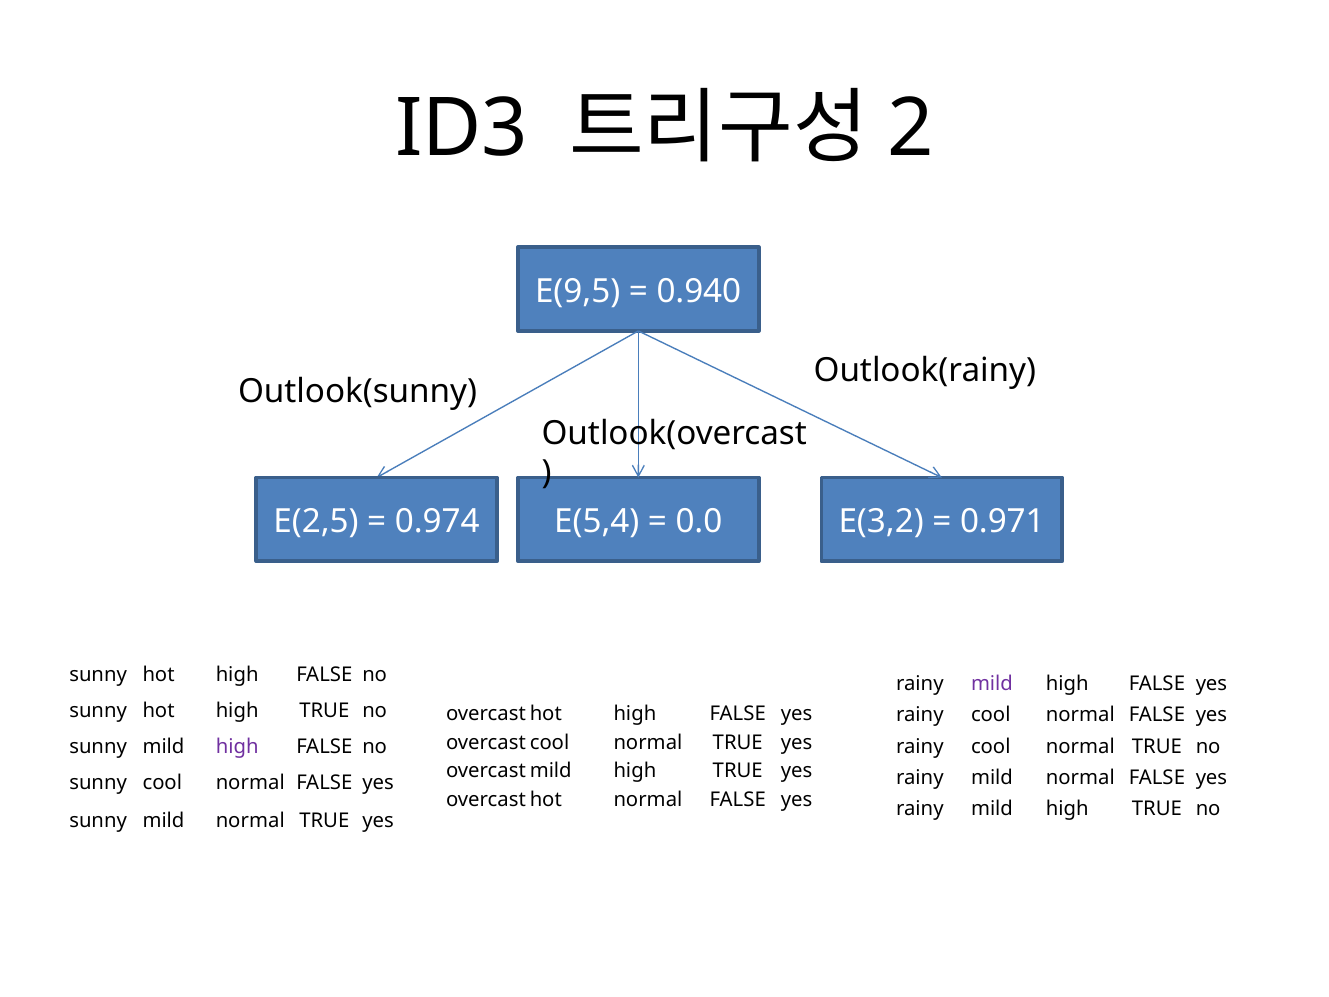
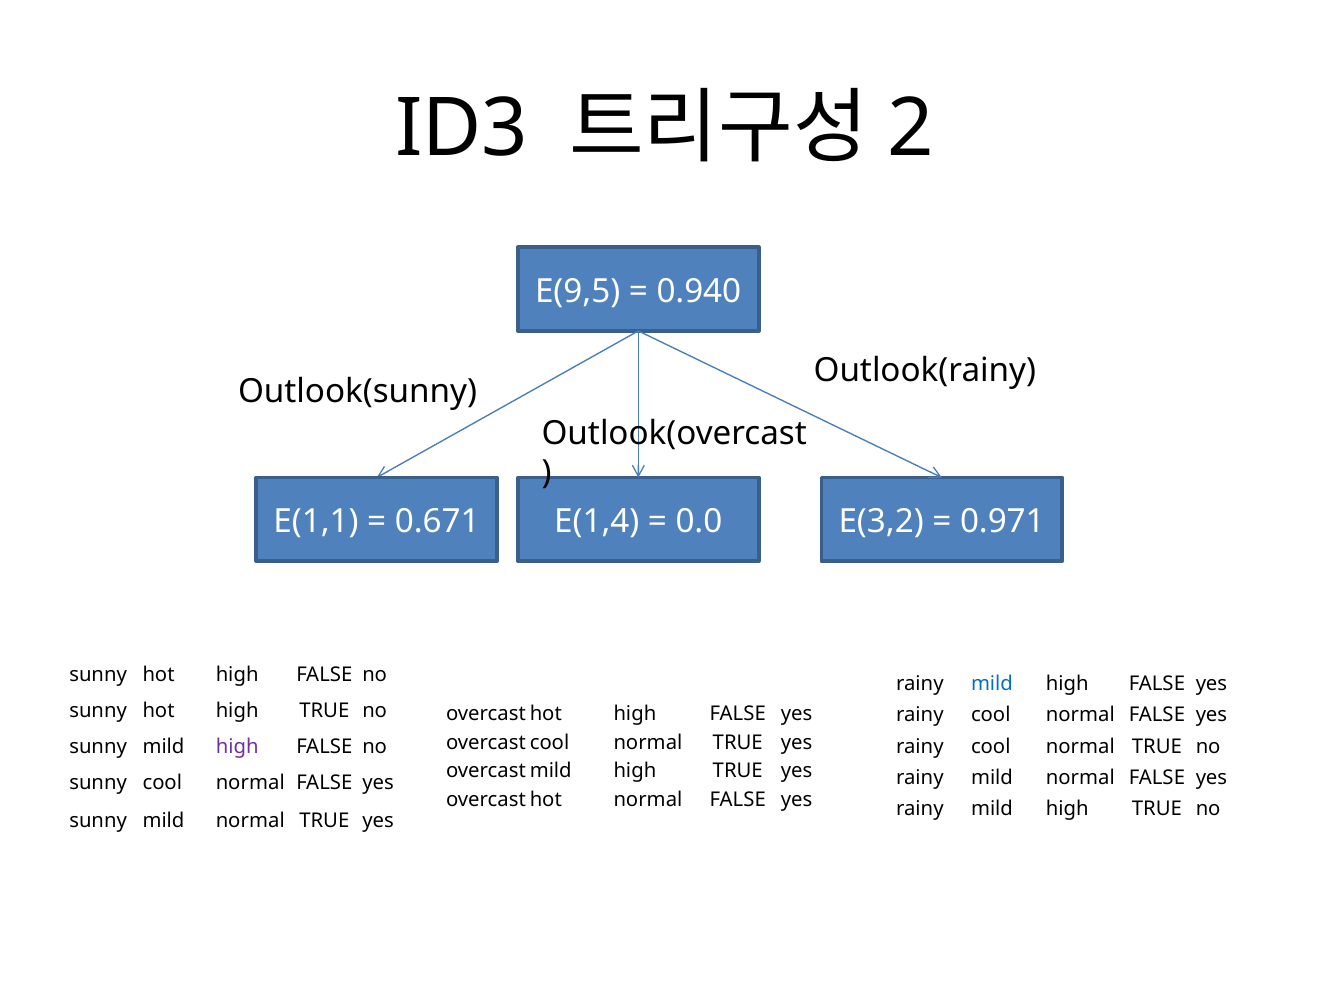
E(2,5: E(2,5 -> E(1,1
0.974: 0.974 -> 0.671
E(5,4: E(5,4 -> E(1,4
mild at (992, 683) colour: purple -> blue
